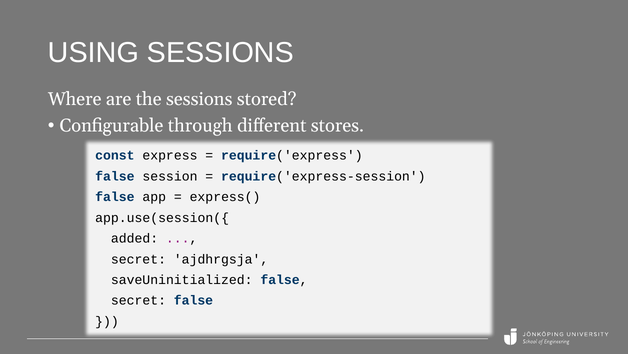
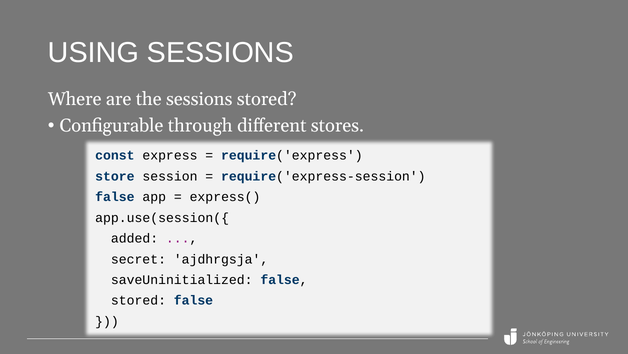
false at (115, 176): false -> store
secret at (138, 300): secret -> stored
